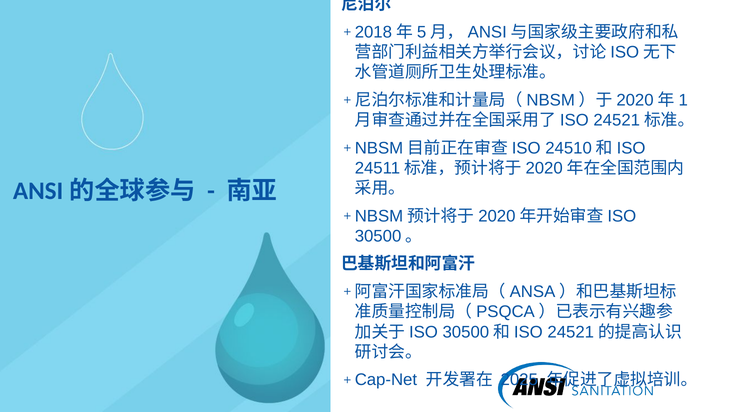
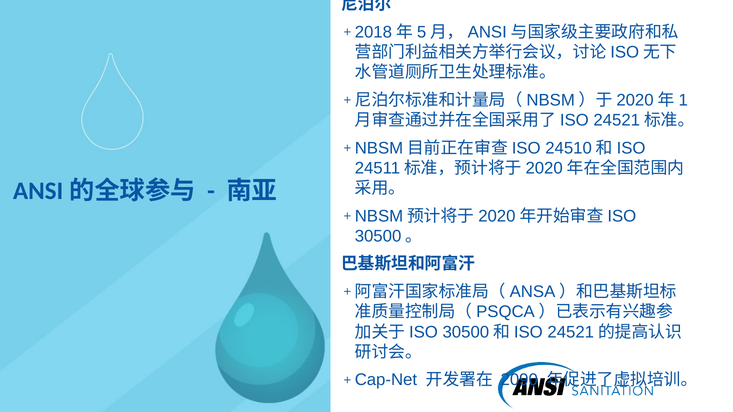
2025: 2025 -> 2090
